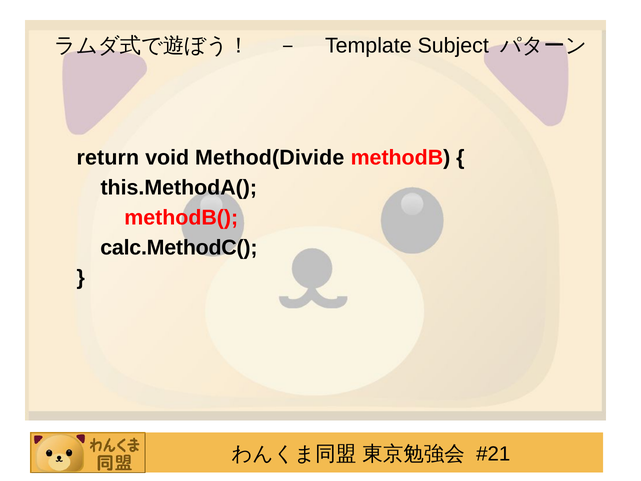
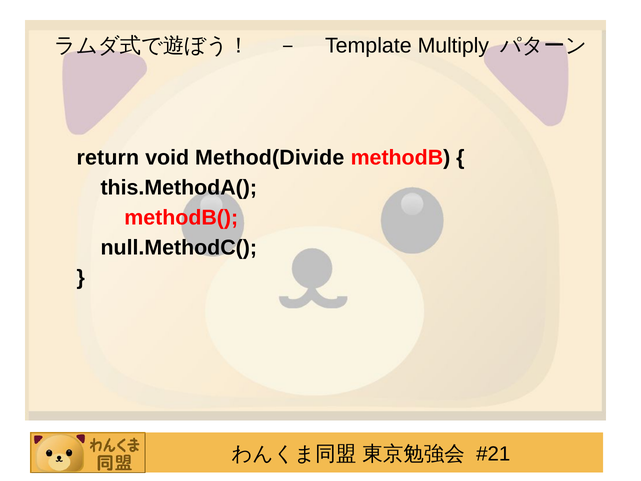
Subject: Subject -> Multiply
calc.MethodC(: calc.MethodC( -> null.MethodC(
